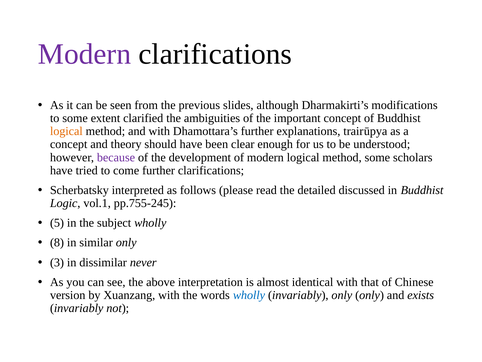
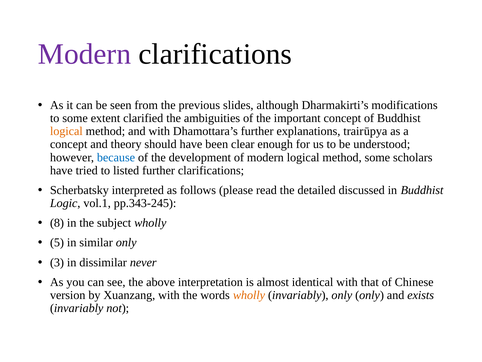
because colour: purple -> blue
come: come -> listed
pp.755-245: pp.755-245 -> pp.343-245
5: 5 -> 8
8: 8 -> 5
wholly at (249, 295) colour: blue -> orange
